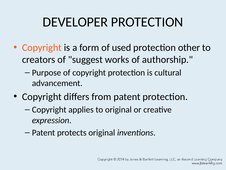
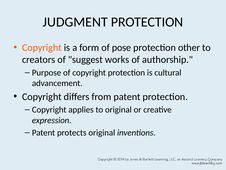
DEVELOPER: DEVELOPER -> JUDGMENT
used: used -> pose
